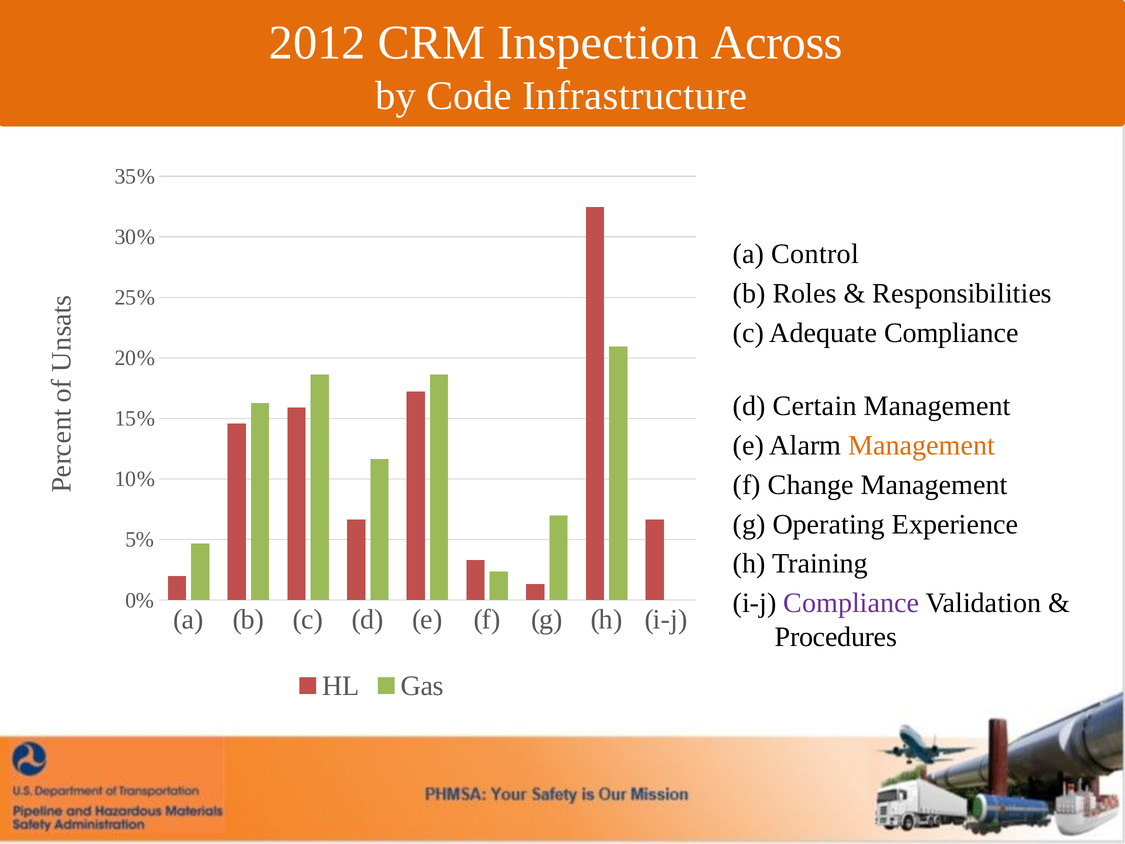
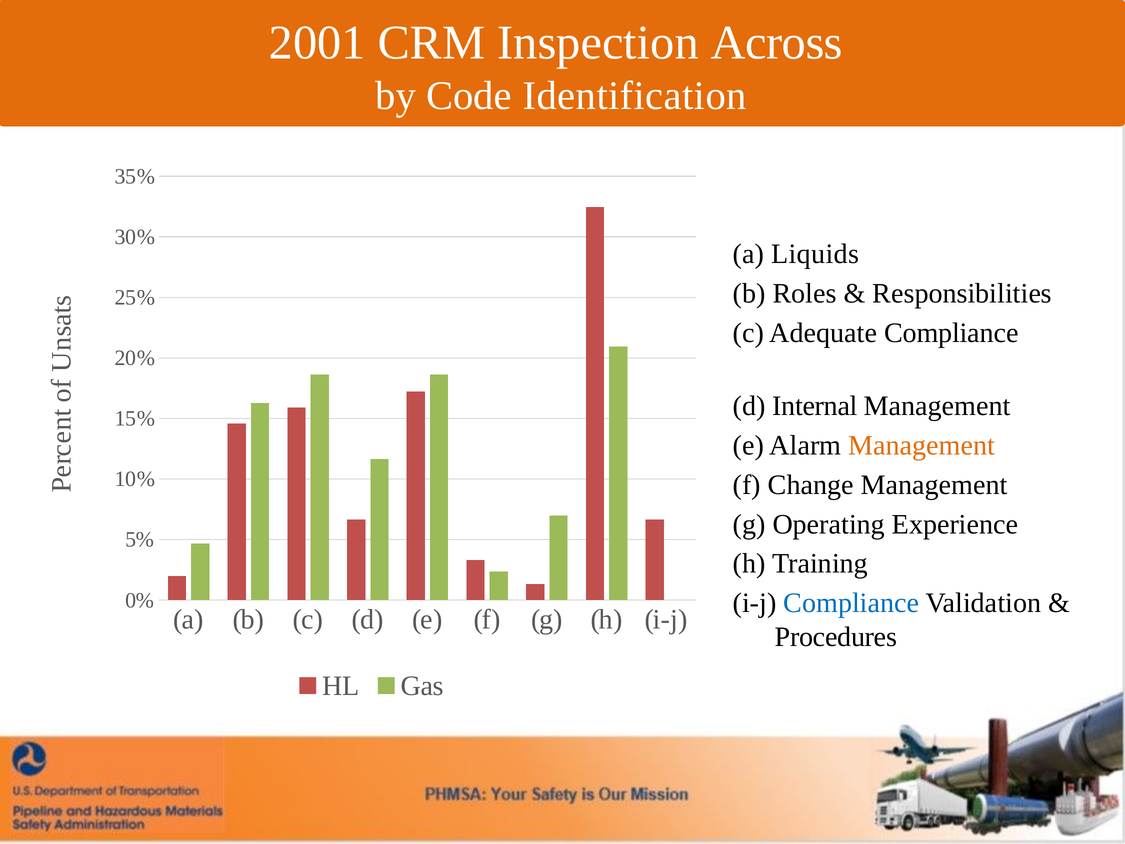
2012: 2012 -> 2001
Infrastructure: Infrastructure -> Identification
Control: Control -> Liquids
Certain: Certain -> Internal
Compliance at (851, 603) colour: purple -> blue
